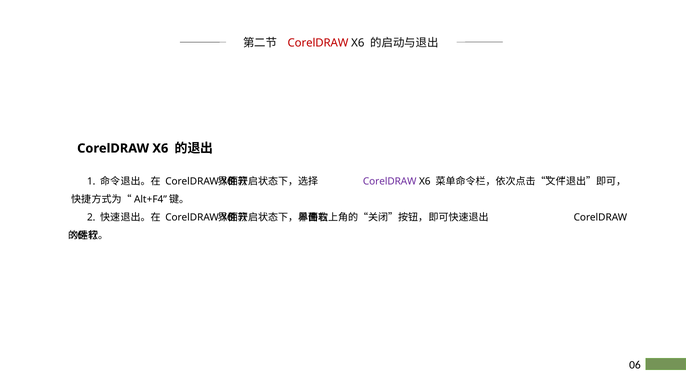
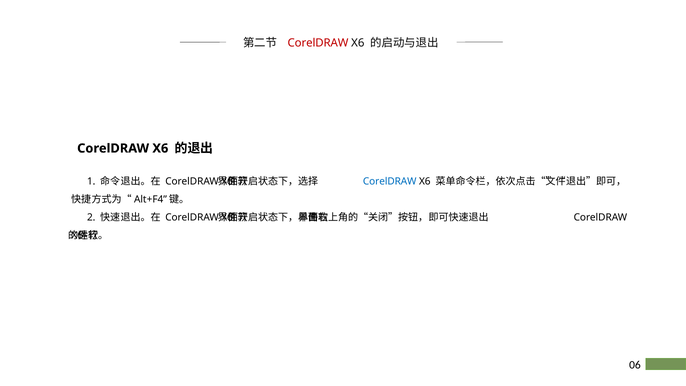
CorelDRAW at (390, 181) colour: purple -> blue
